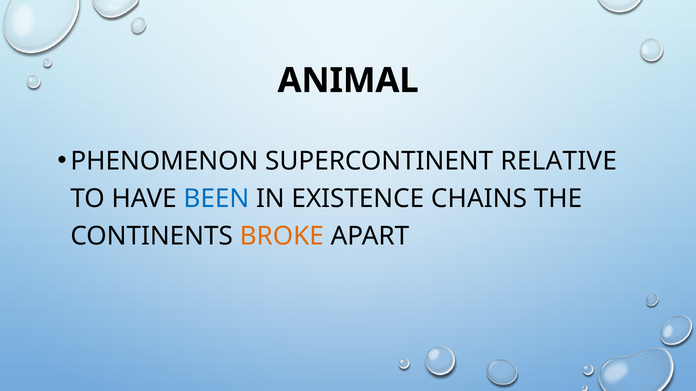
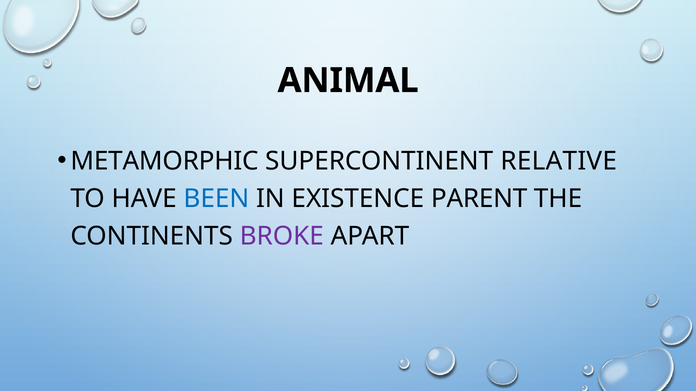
PHENOMENON: PHENOMENON -> METAMORPHIC
CHAINS: CHAINS -> PARENT
BROKE colour: orange -> purple
